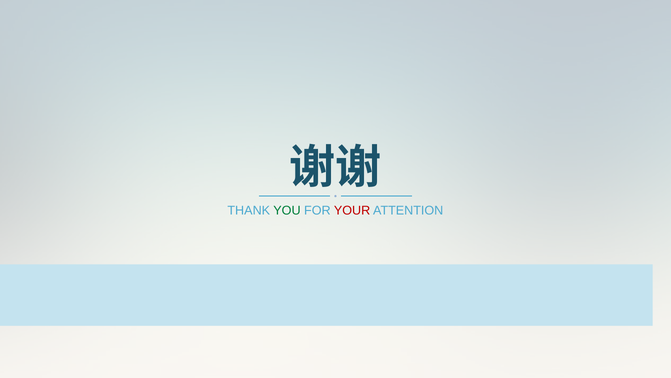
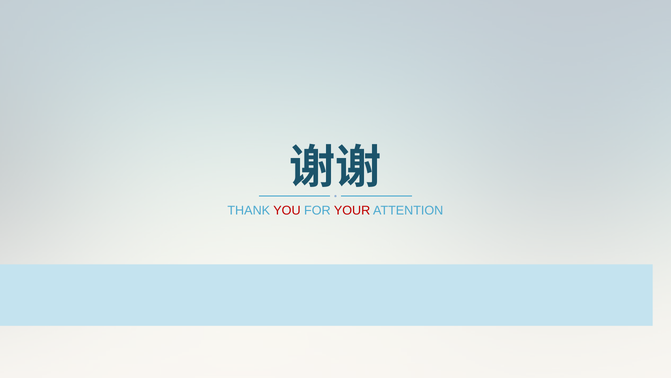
YOU colour: green -> red
